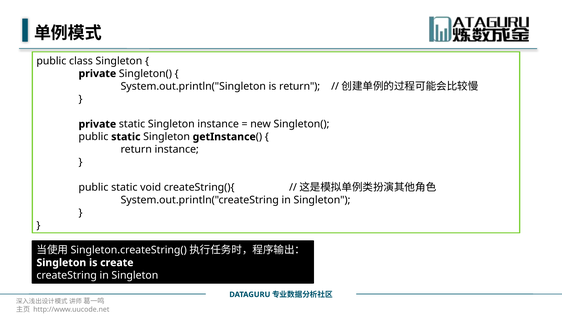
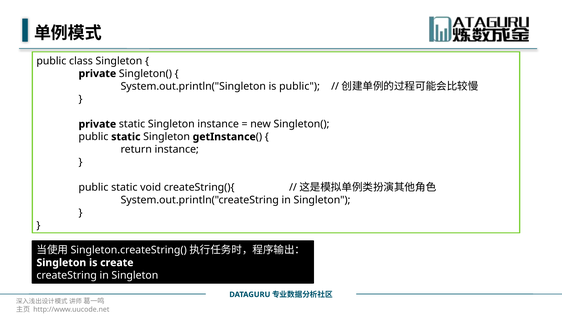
is return: return -> public
